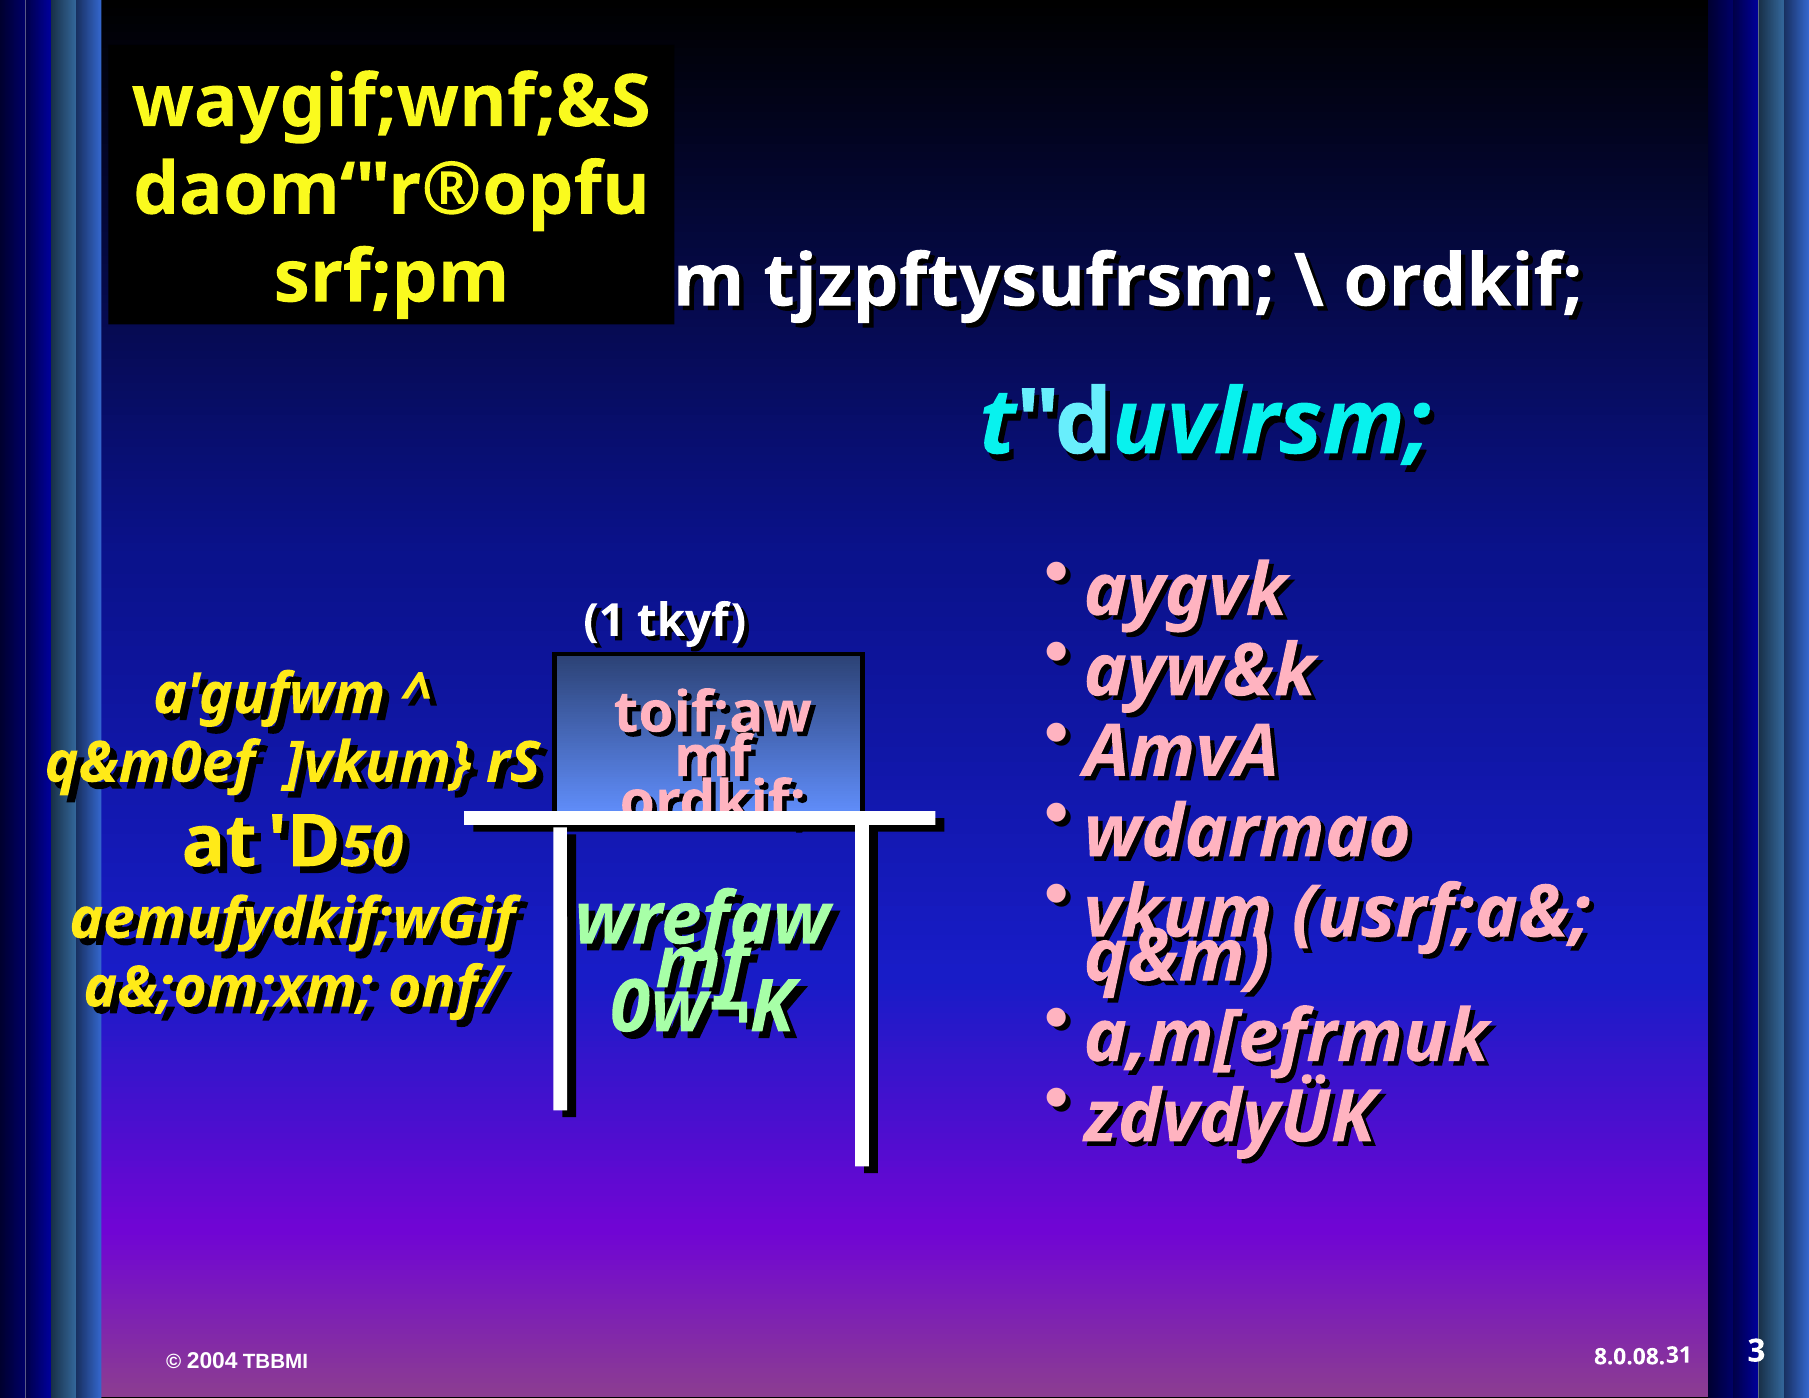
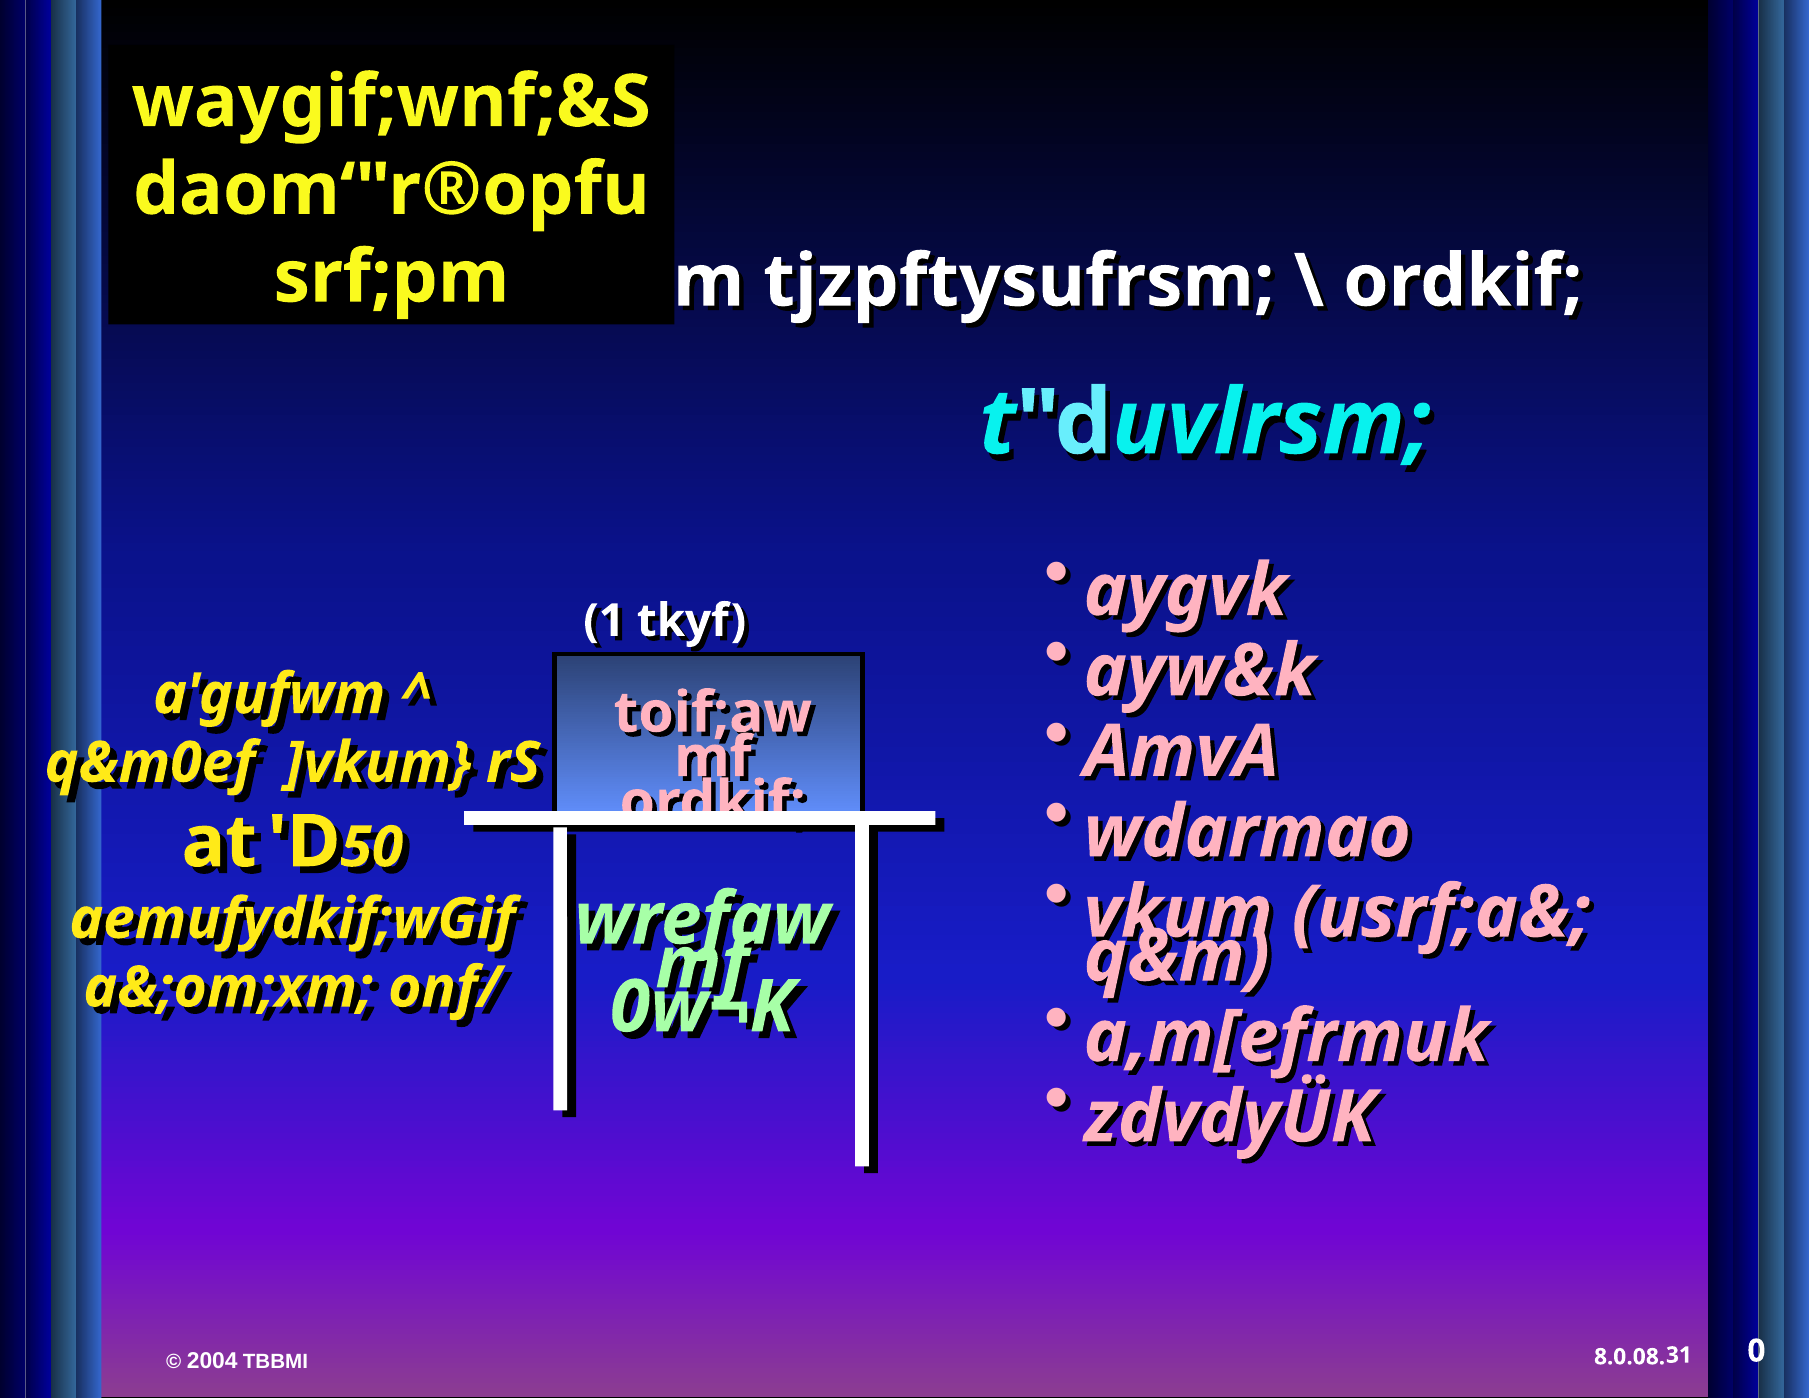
3: 3 -> 0
